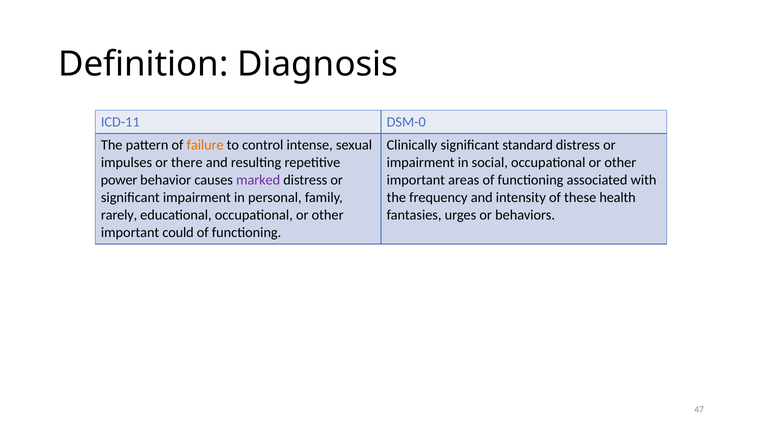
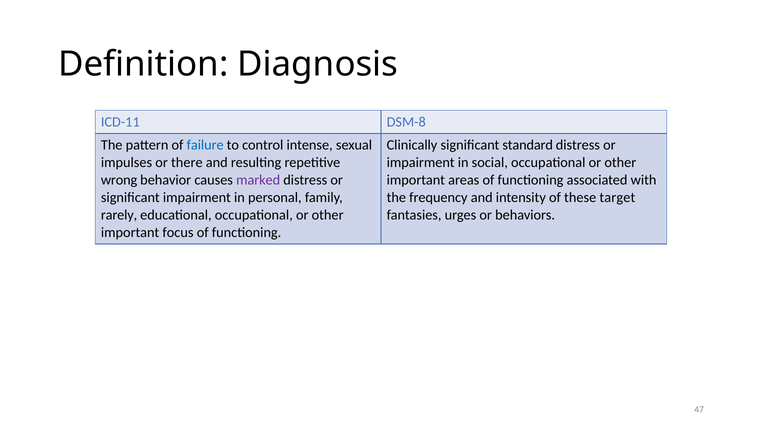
DSM-0: DSM-0 -> DSM-8
failure colour: orange -> blue
power: power -> wrong
health: health -> target
could: could -> focus
